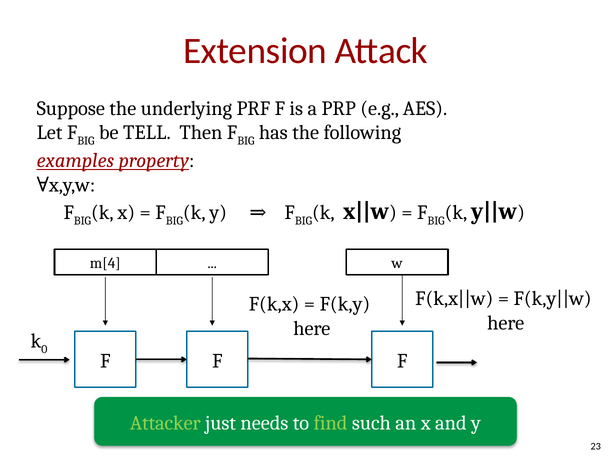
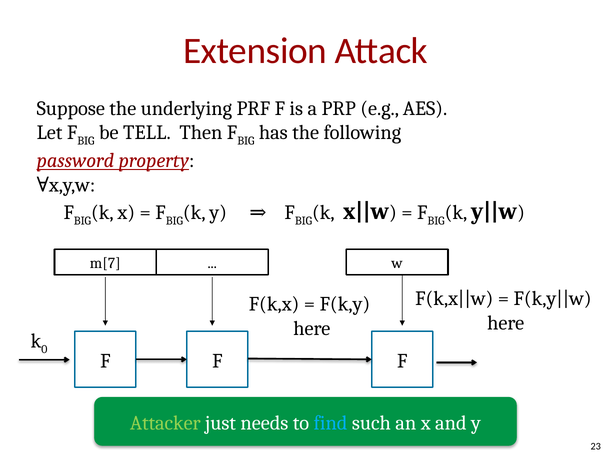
examples: examples -> password
m[4: m[4 -> m[7
find colour: light green -> light blue
